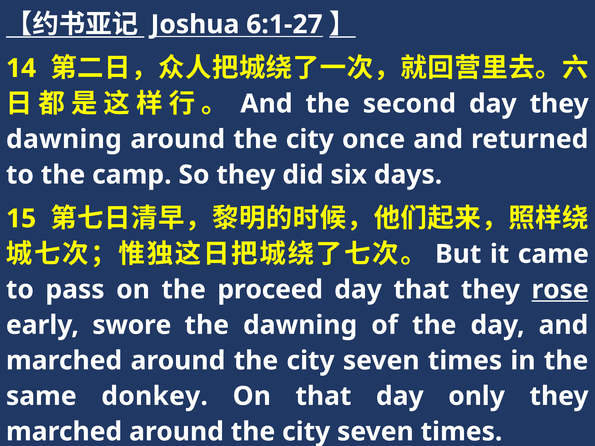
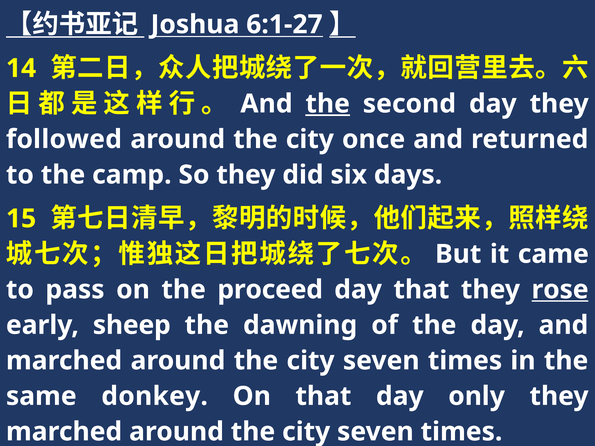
the at (328, 104) underline: none -> present
dawning at (64, 139): dawning -> followed
swore: swore -> sheep
